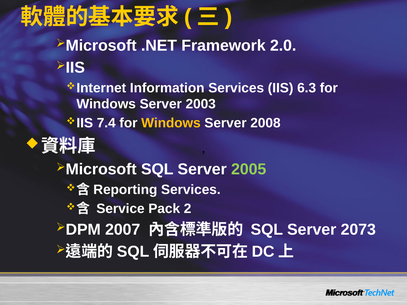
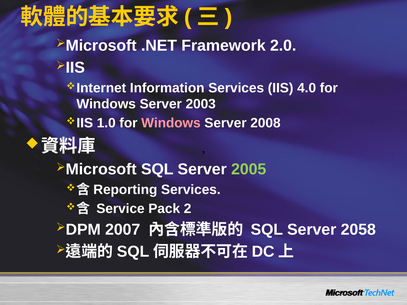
6.3: 6.3 -> 4.0
7.4: 7.4 -> 1.0
Windows at (171, 123) colour: yellow -> pink
2073: 2073 -> 2058
